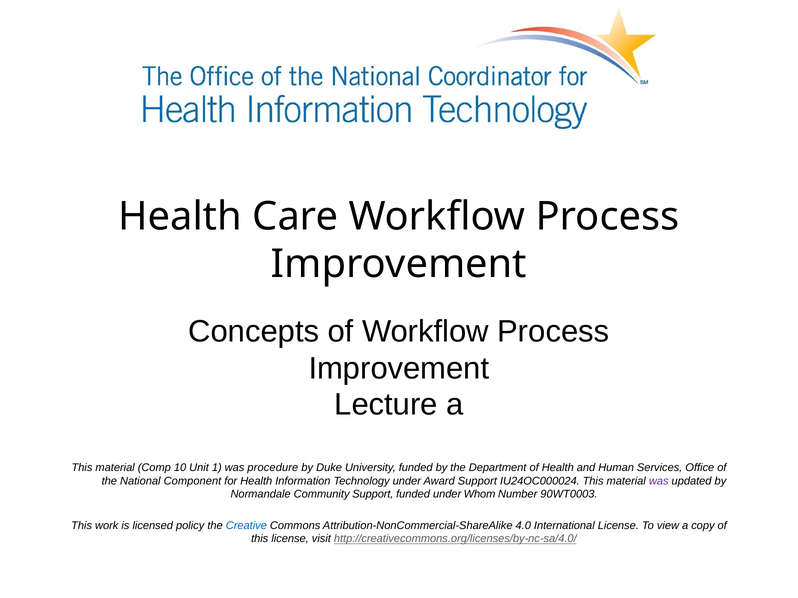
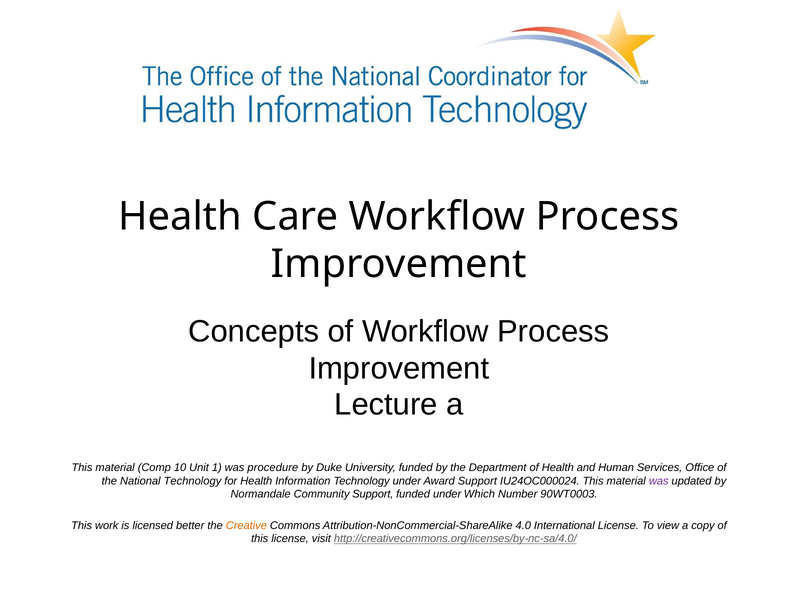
National Component: Component -> Technology
Whom: Whom -> Which
policy: policy -> better
Creative colour: blue -> orange
